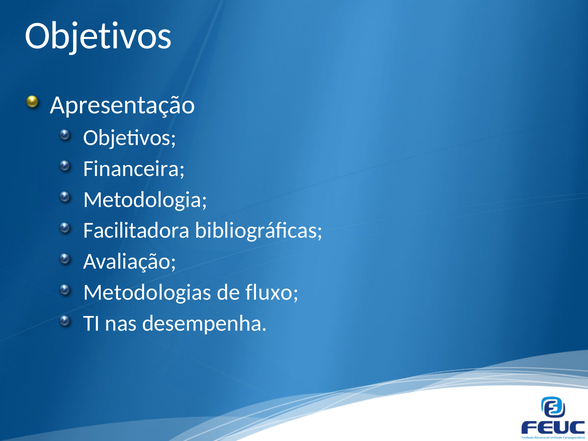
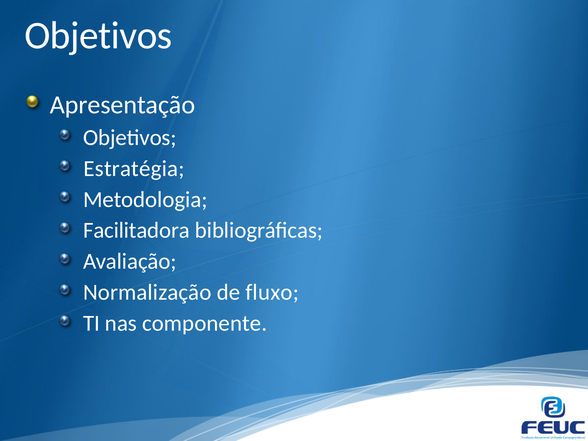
Financeira: Financeira -> Estratégia
Metodologias: Metodologias -> Normalização
desempenha: desempenha -> componente
